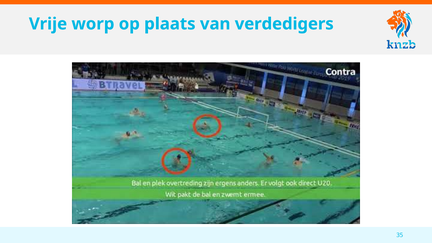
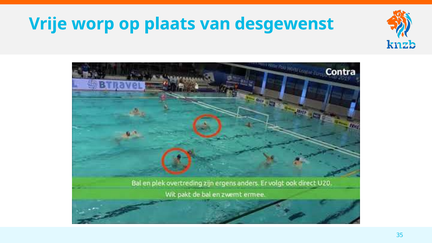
verdedigers: verdedigers -> desgewenst
